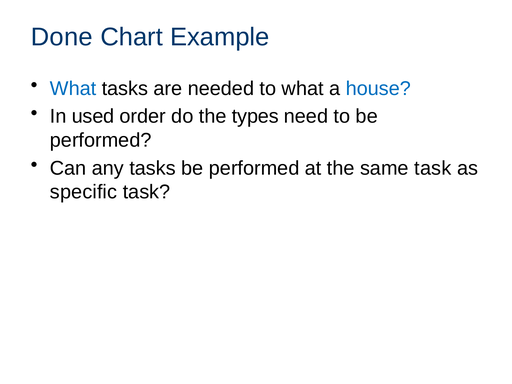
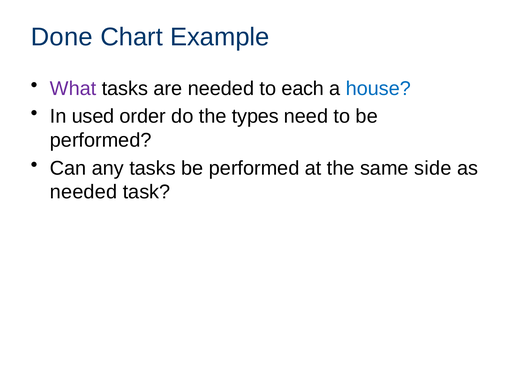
What at (73, 88) colour: blue -> purple
to what: what -> each
same task: task -> side
specific at (84, 192): specific -> needed
